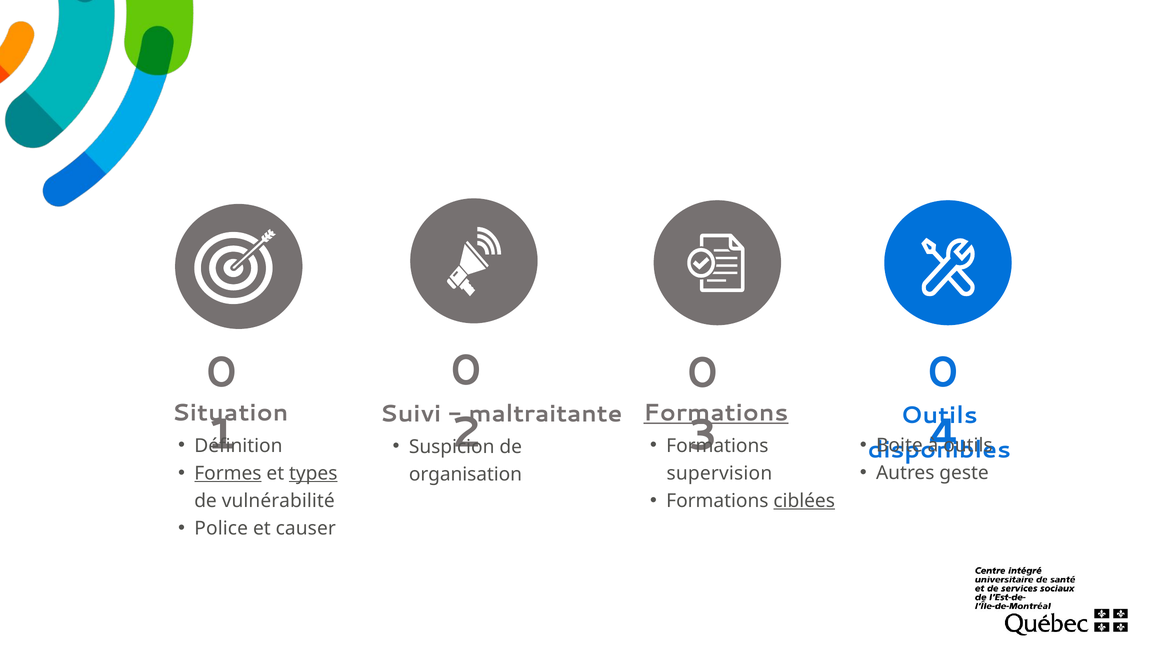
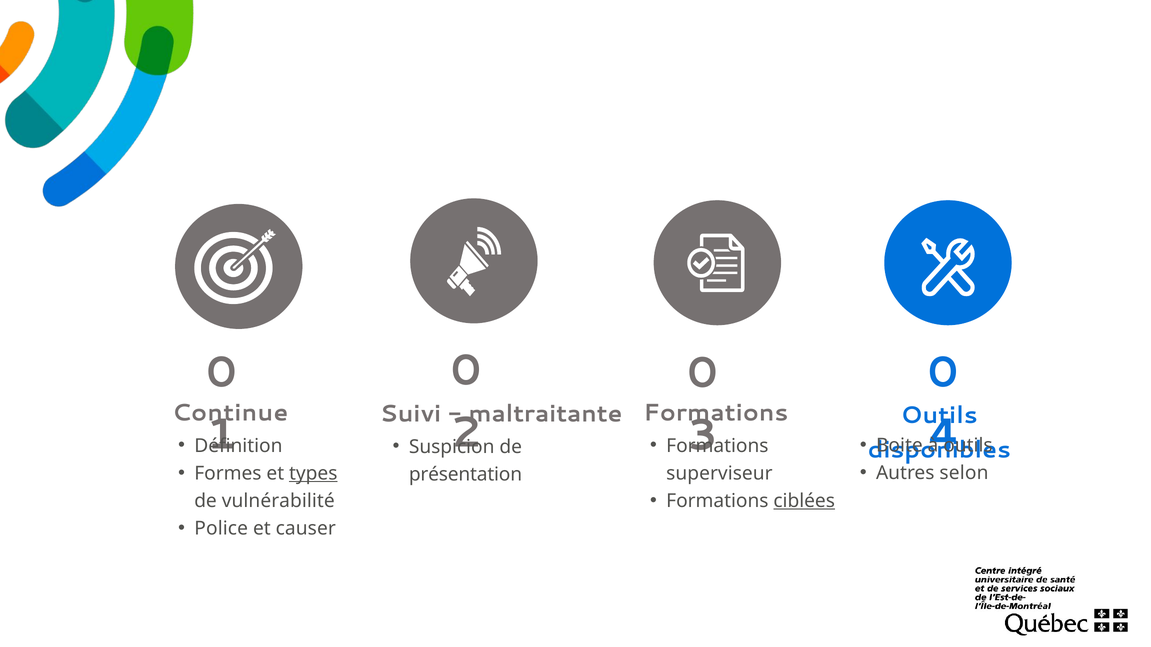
Situation: Situation -> Continue
Formations at (716, 413) underline: present -> none
geste: geste -> selon
Formes underline: present -> none
supervision: supervision -> superviseur
organisation: organisation -> présentation
